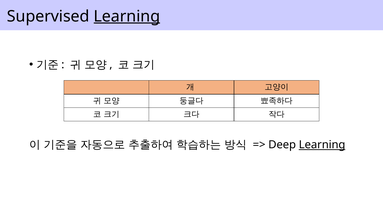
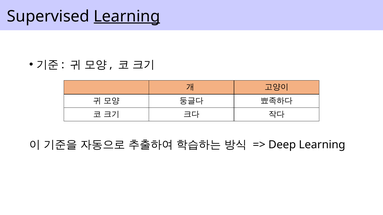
Learning at (322, 145) underline: present -> none
